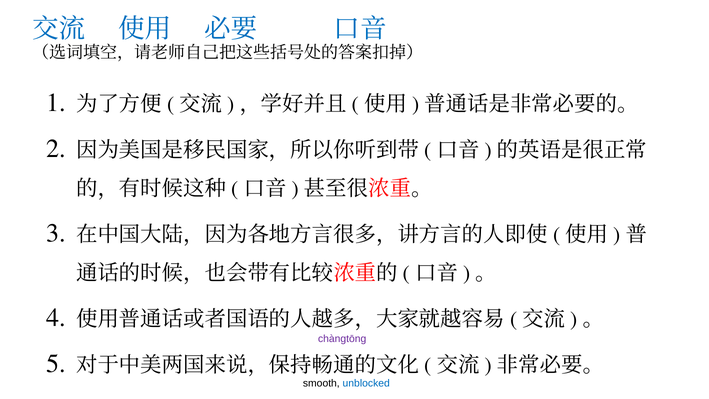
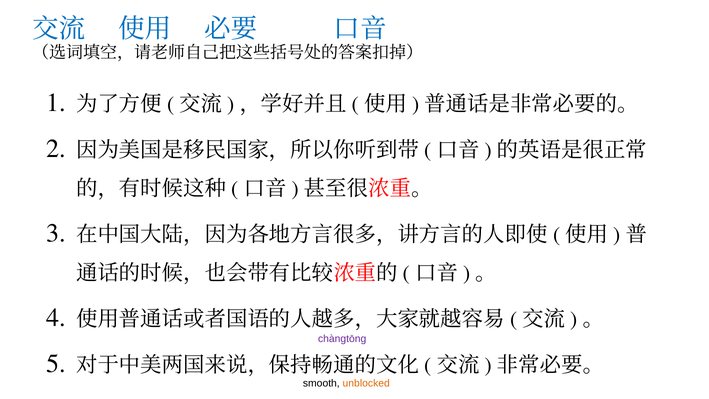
unblocked colour: blue -> orange
